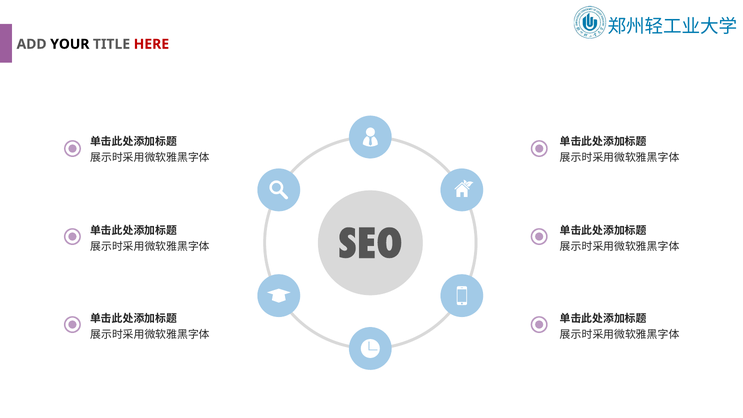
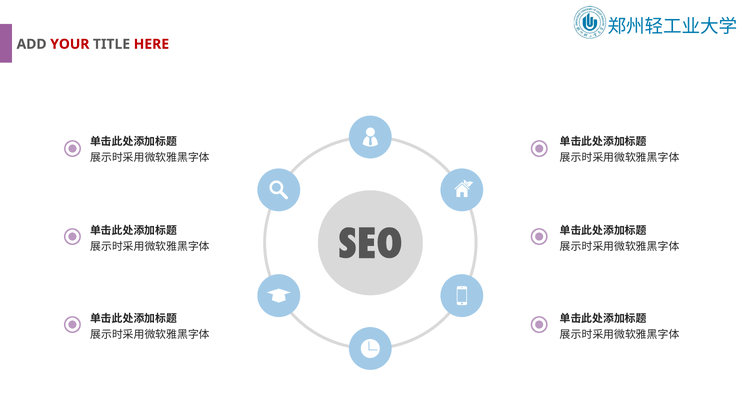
YOUR colour: black -> red
